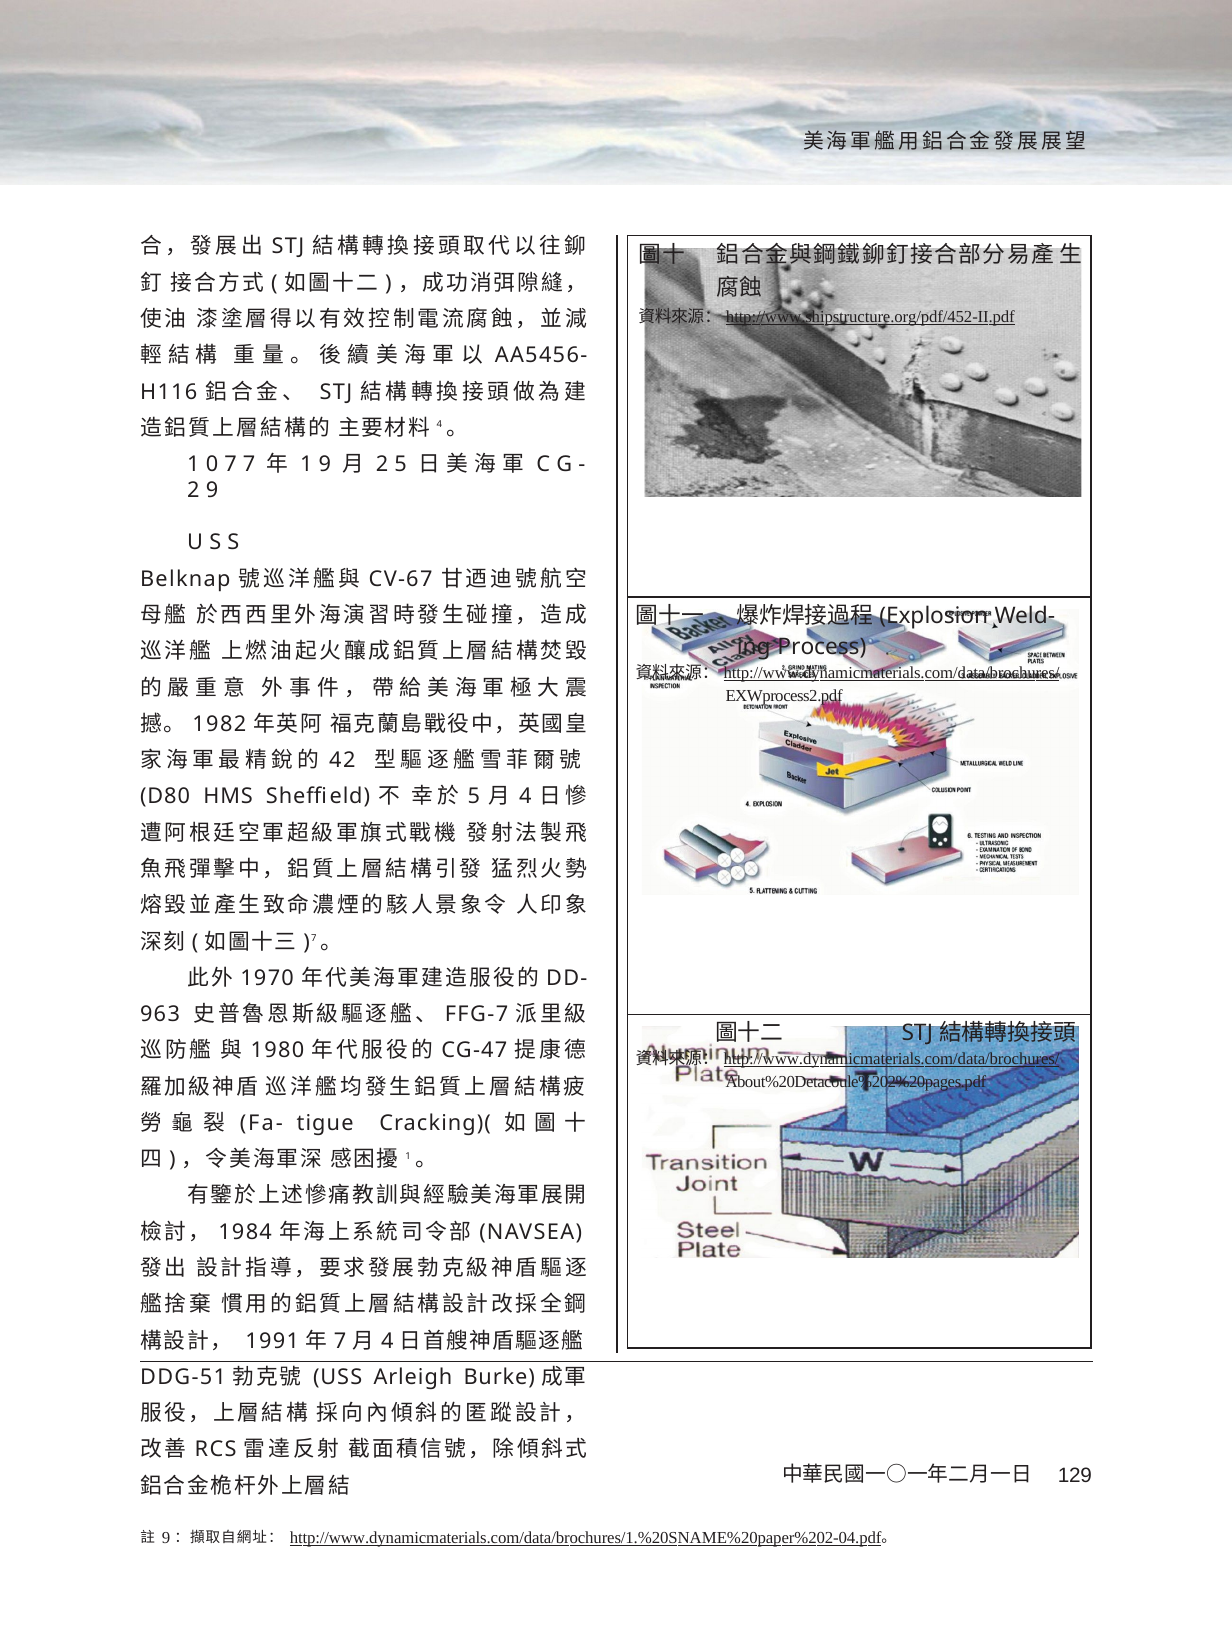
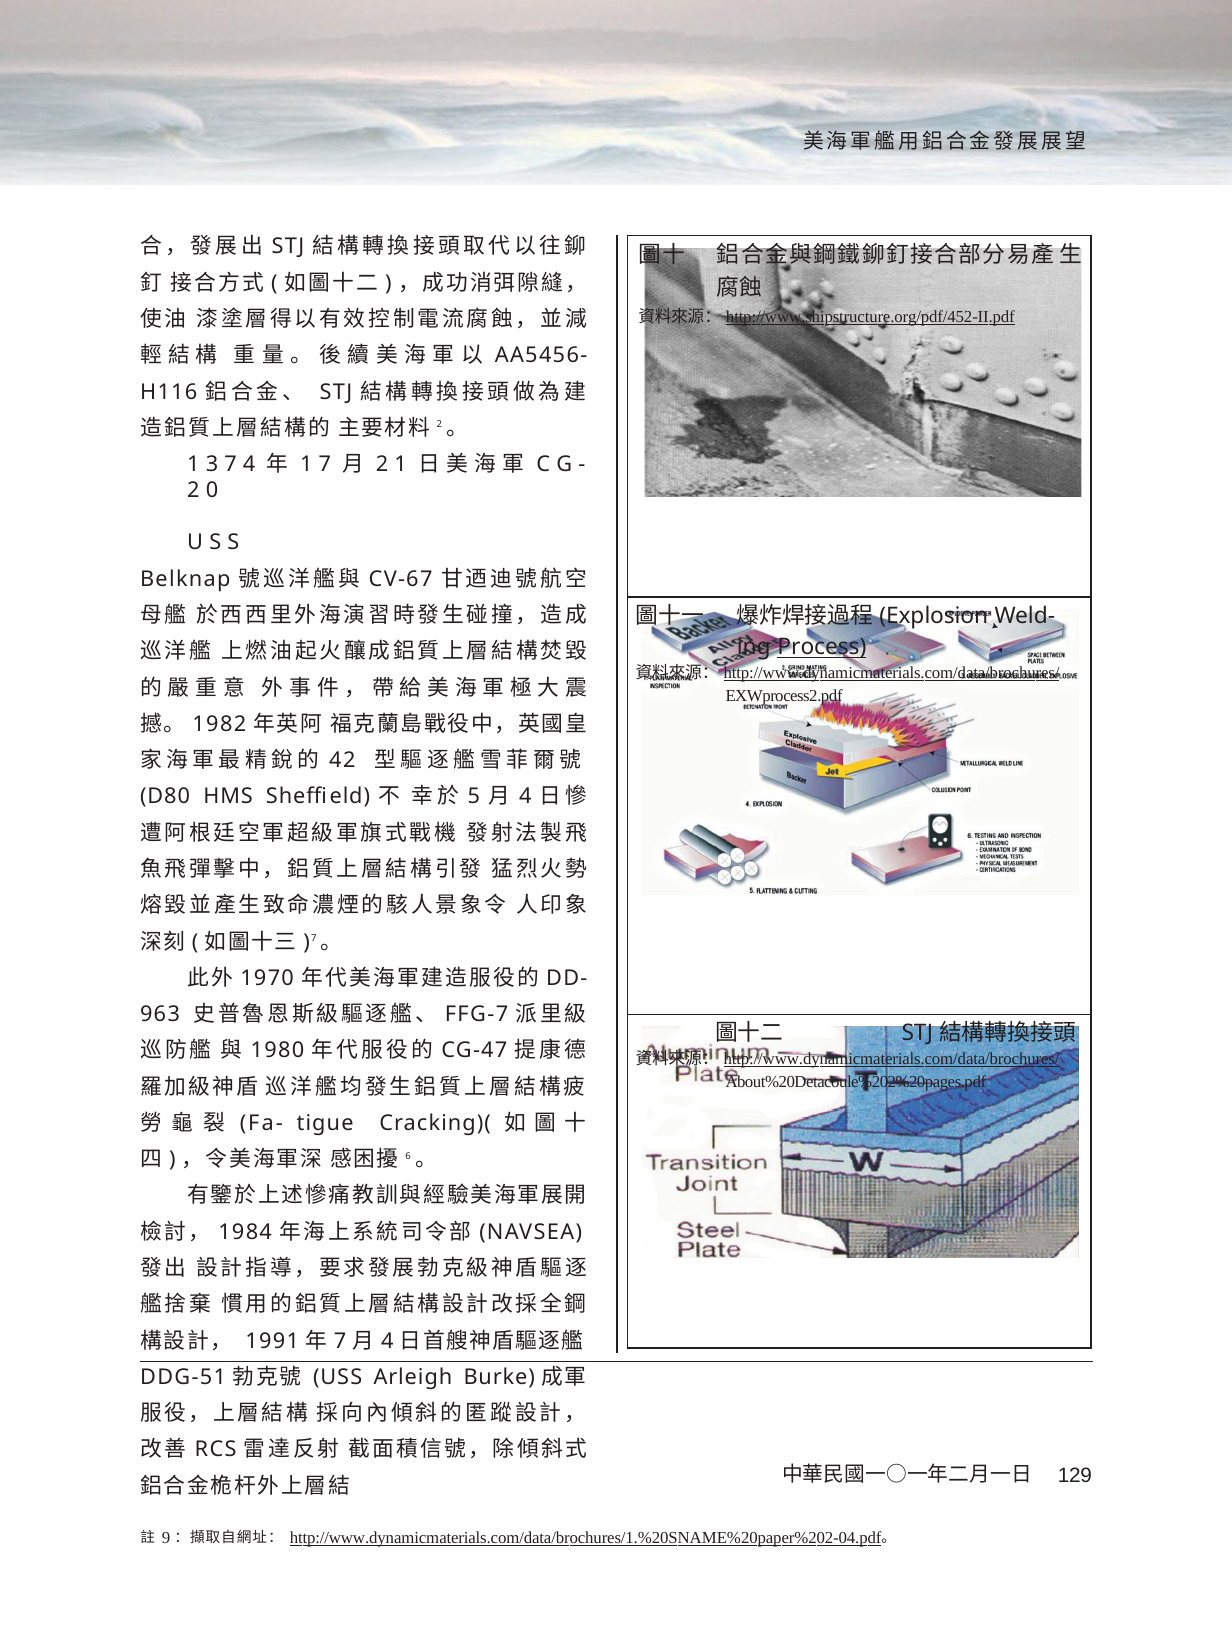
4 at (439, 425): 4 -> 2
0: 0 -> 3
7 7: 7 -> 4
1 9: 9 -> 7
2 5: 5 -> 1
2 9: 9 -> 0
Process underline: none -> present
1 at (408, 1156): 1 -> 6
